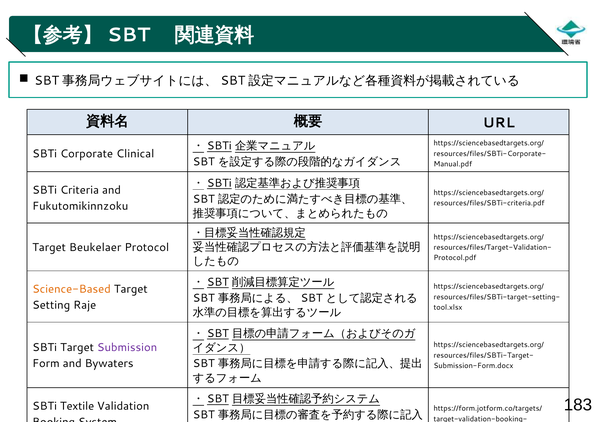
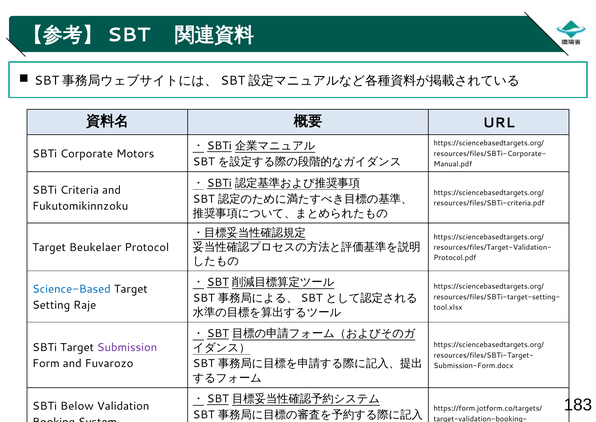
Clinical: Clinical -> Motors
Science-Based colour: orange -> blue
Bywaters: Bywaters -> Fuvarozo
Textile: Textile -> Below
